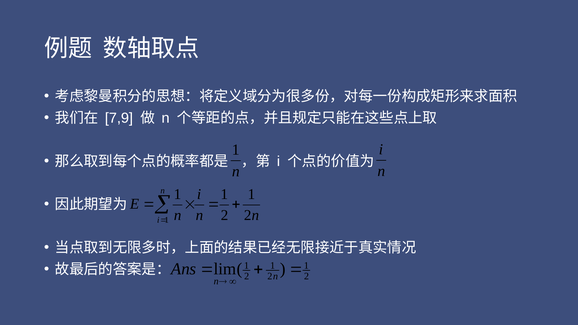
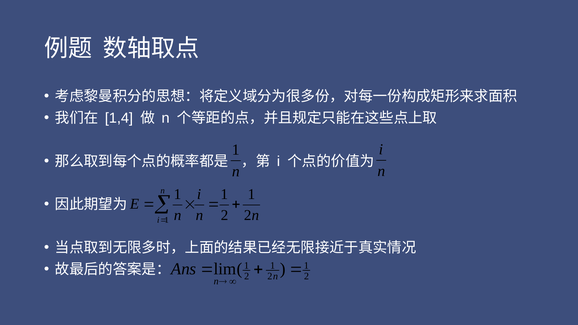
7,9: 7,9 -> 1,4
